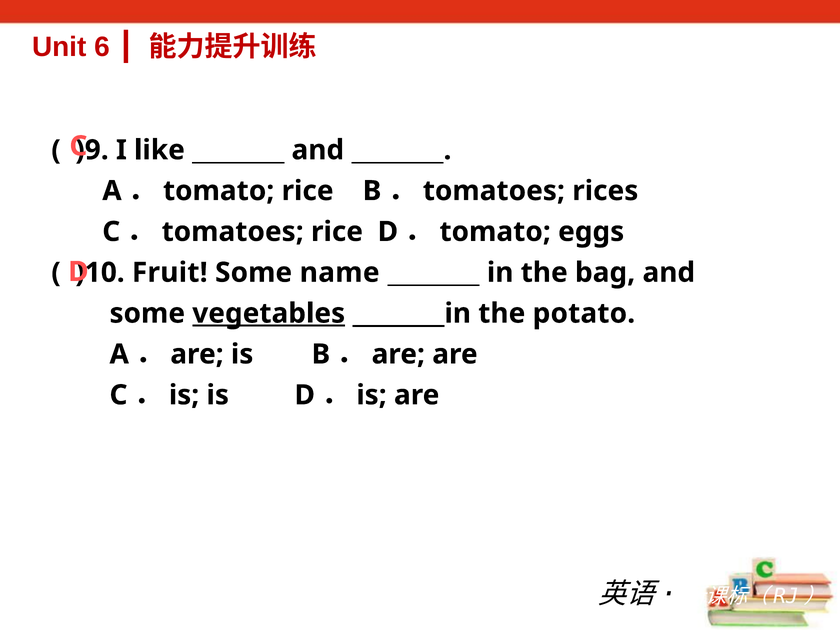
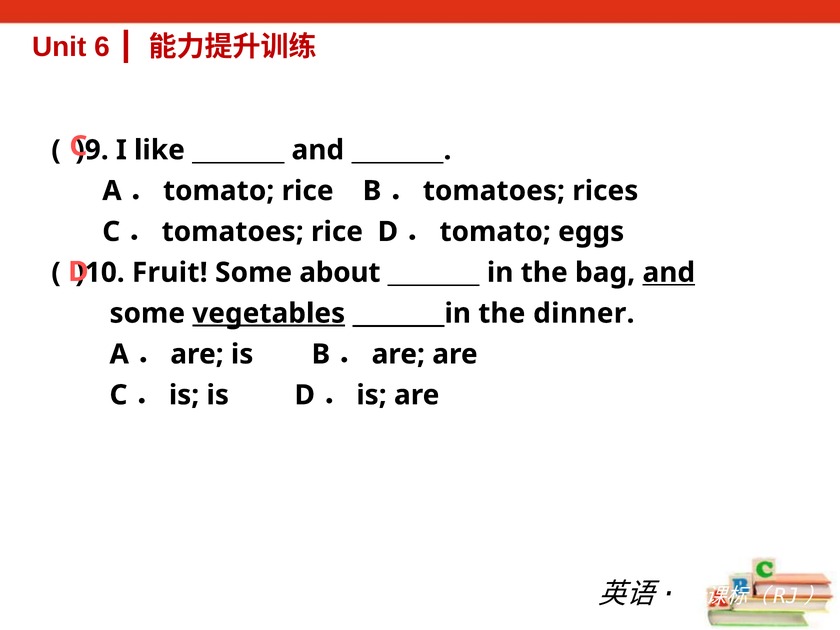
name: name -> about
and at (669, 273) underline: none -> present
potato: potato -> dinner
